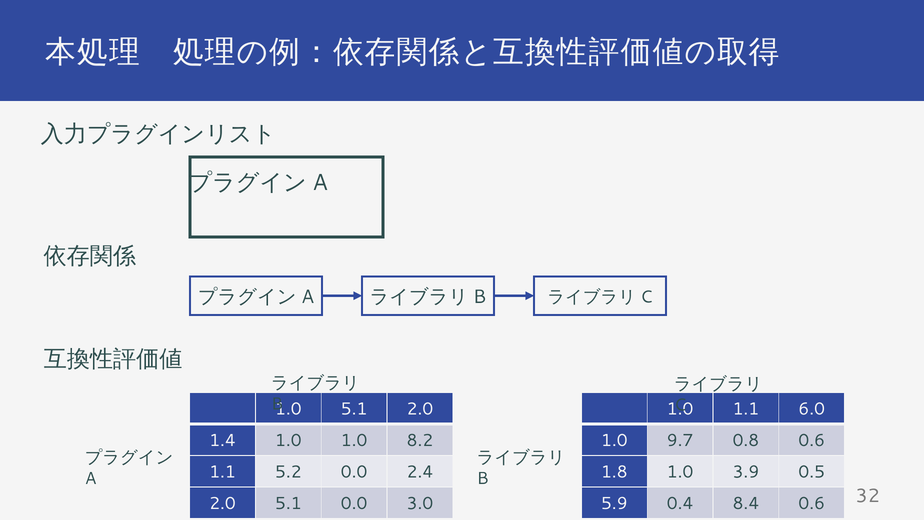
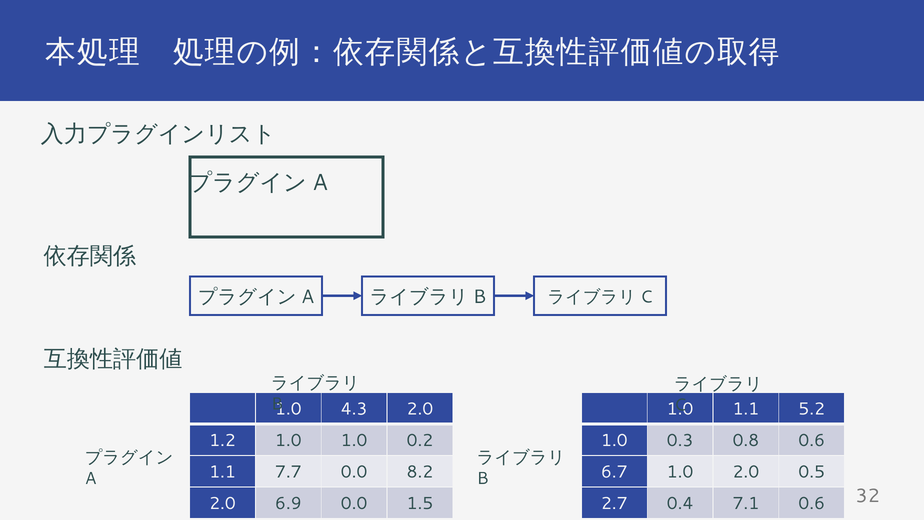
5.1 at (354, 409): 5.1 -> 4.3
6.0: 6.0 -> 5.2
1.4: 1.4 -> 1.2
8.2: 8.2 -> 0.2
9.7: 9.7 -> 0.3
5.2: 5.2 -> 7.7
2.4: 2.4 -> 8.2
1.8: 1.8 -> 6.7
1.0 3.9: 3.9 -> 2.0
2.0 5.1: 5.1 -> 6.9
3.0: 3.0 -> 1.5
5.9: 5.9 -> 2.7
8.4: 8.4 -> 7.1
